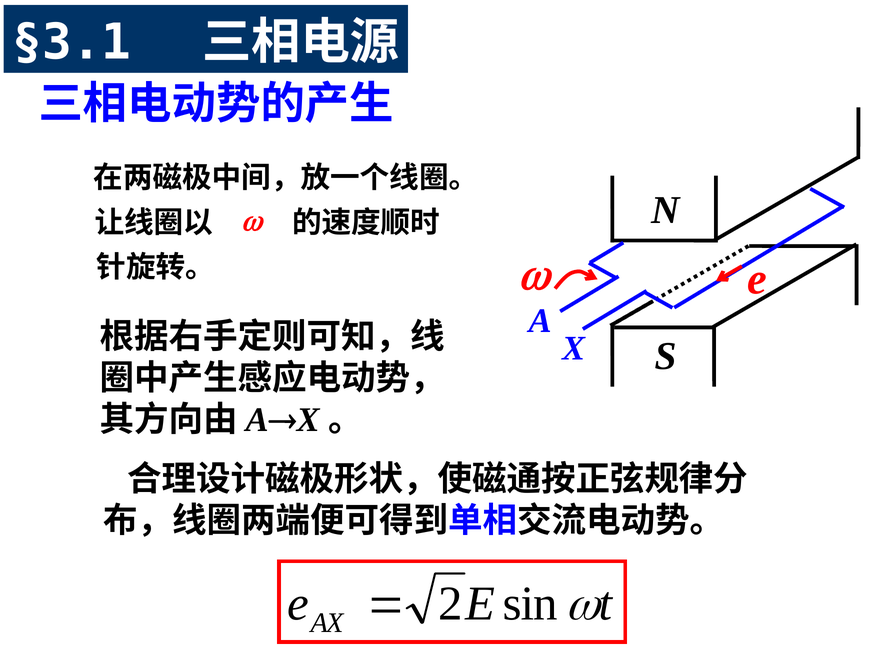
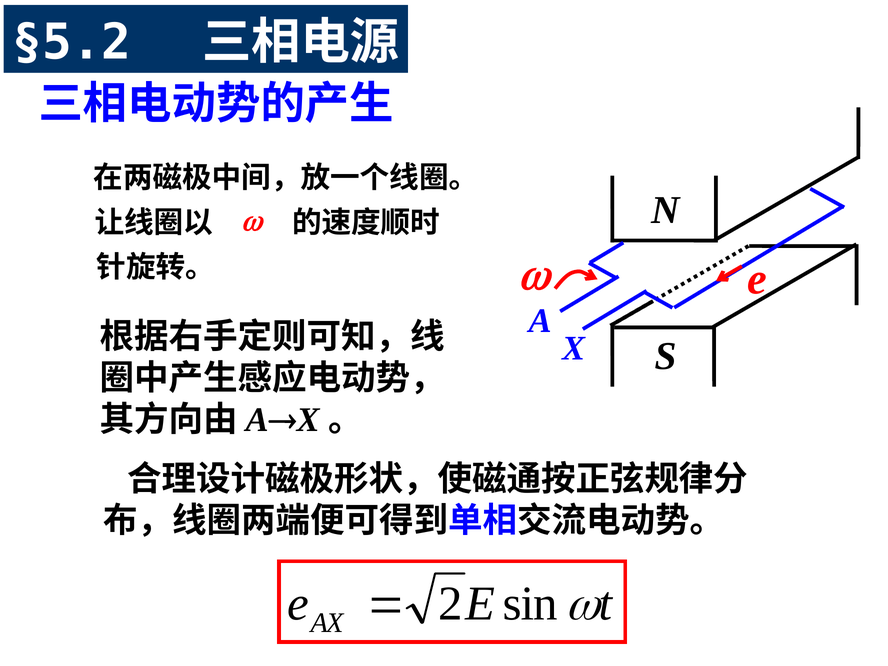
§3.1: §3.1 -> §5.2
